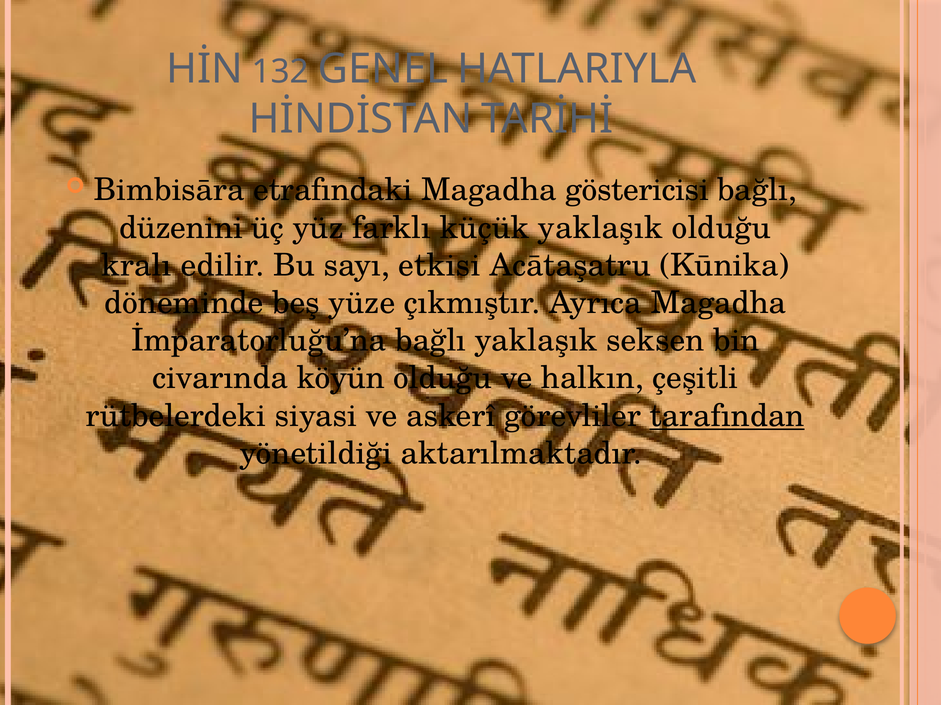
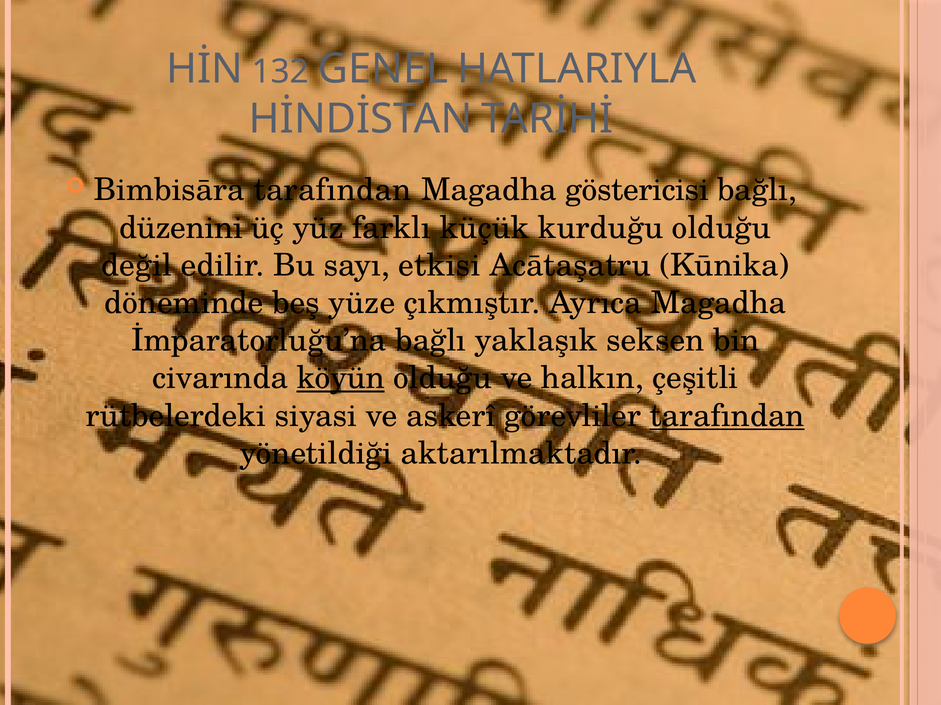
Bimbisāra etrafındaki: etrafındaki -> tarafından
küçük yaklaşık: yaklaşık -> kurduğu
kralı: kralı -> değil
köyün underline: none -> present
